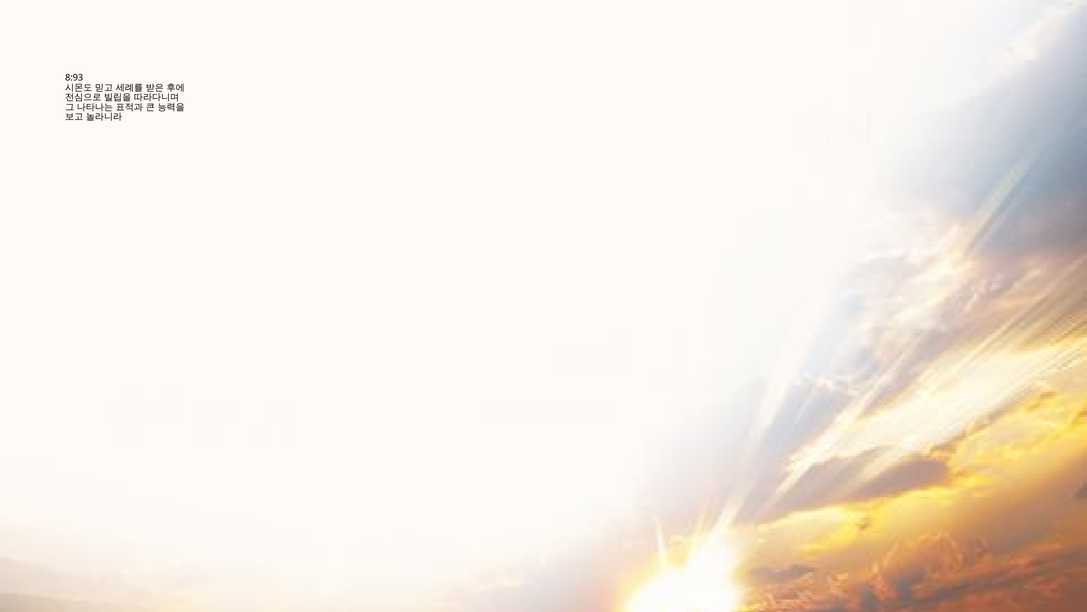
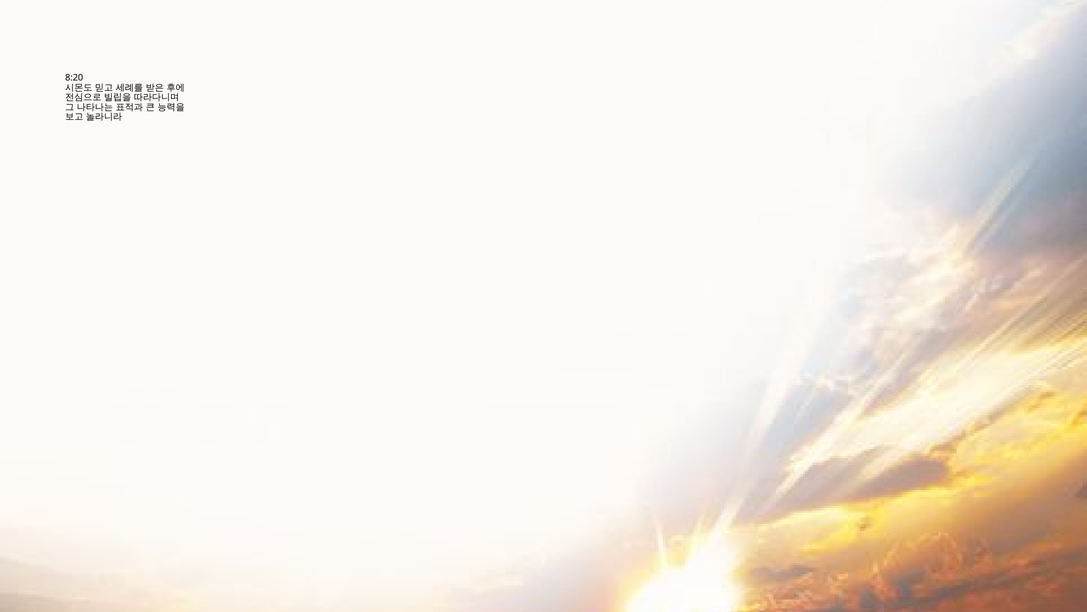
8:93: 8:93 -> 8:20
